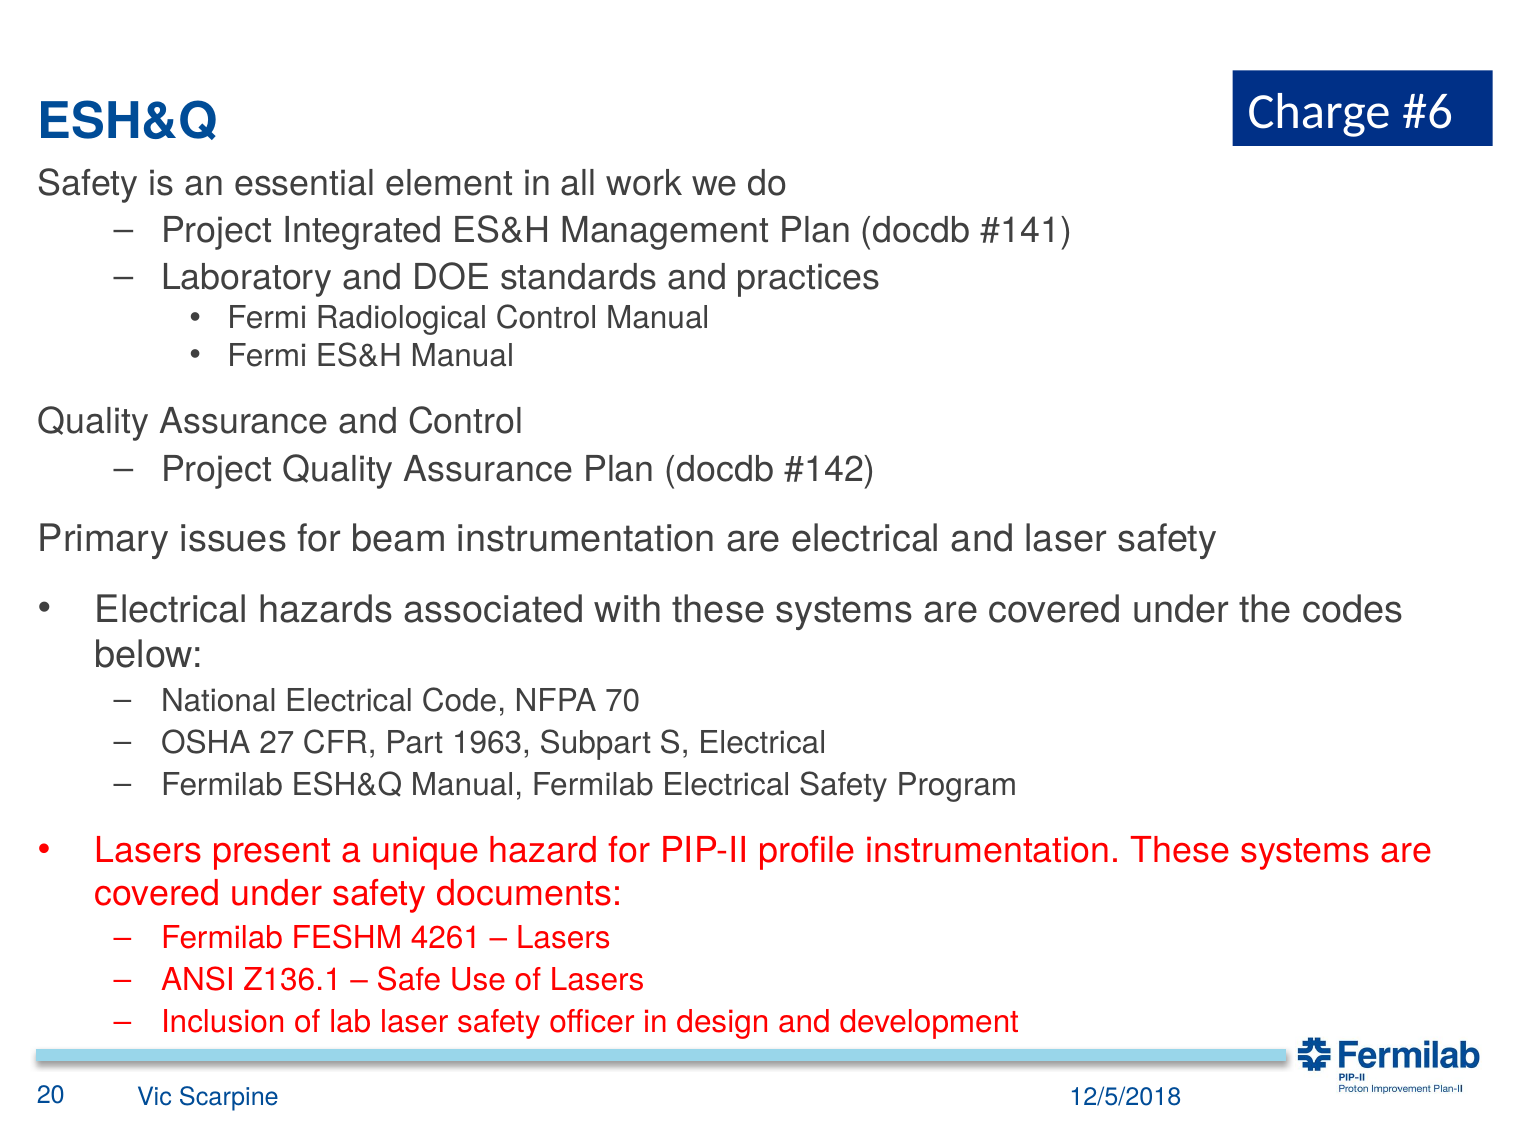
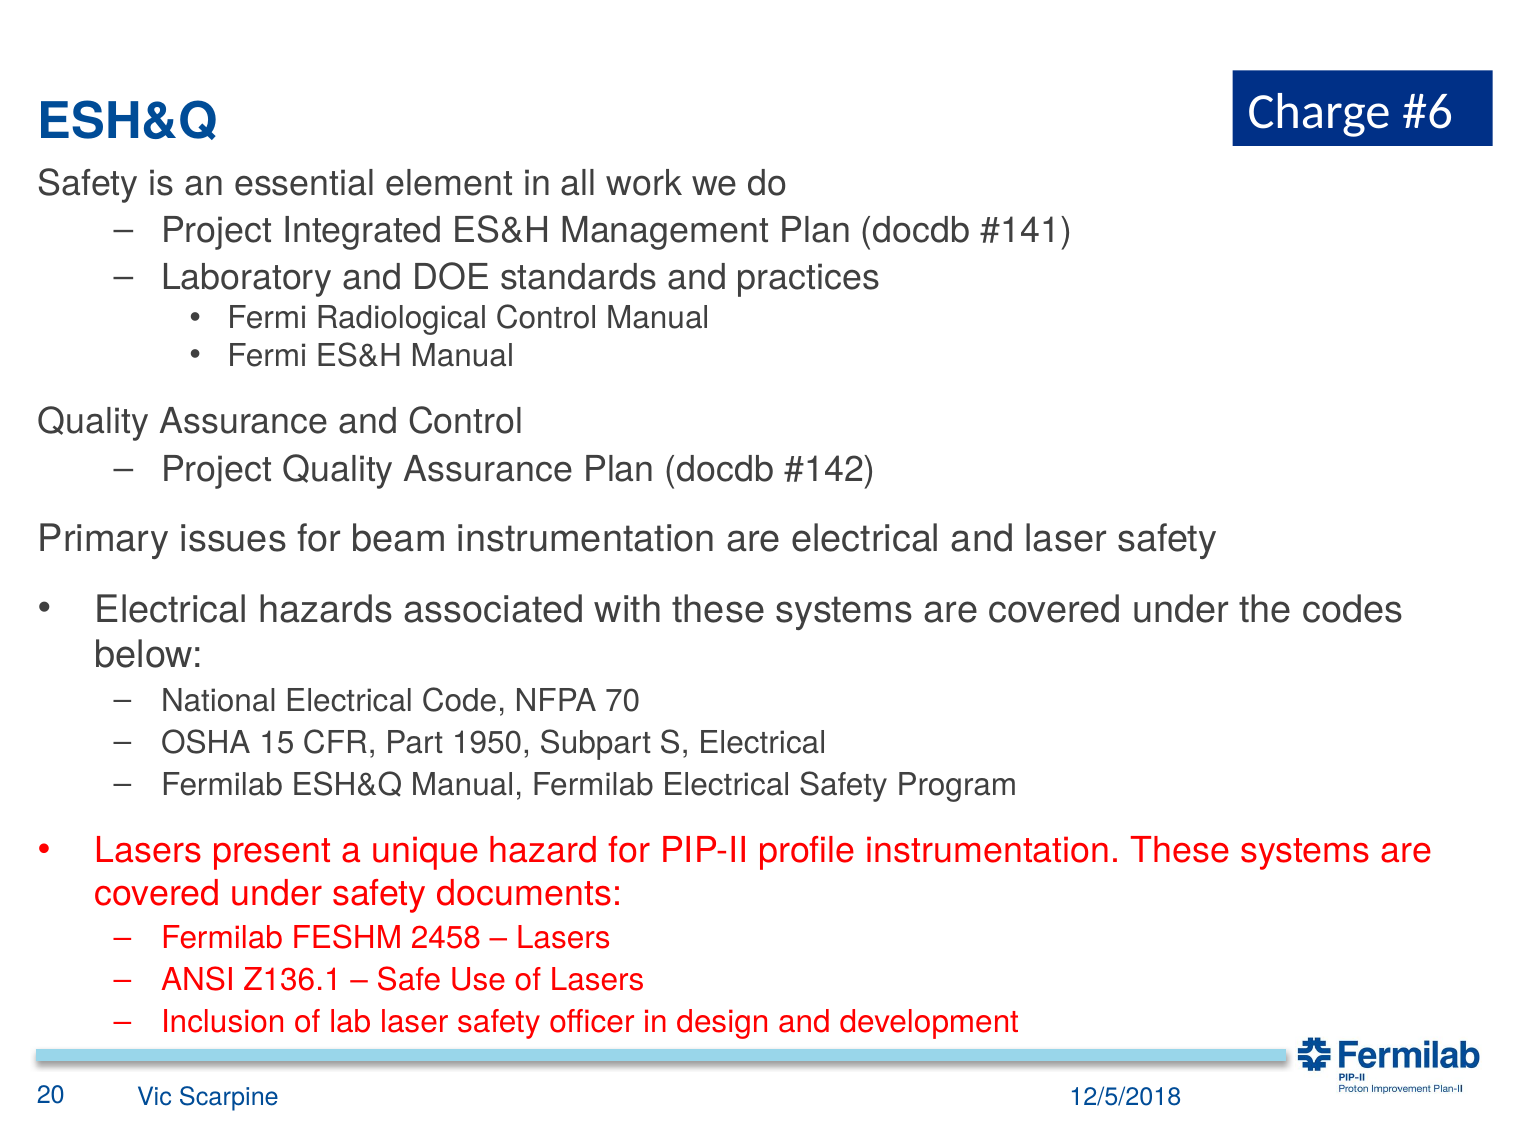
27: 27 -> 15
1963: 1963 -> 1950
4261: 4261 -> 2458
